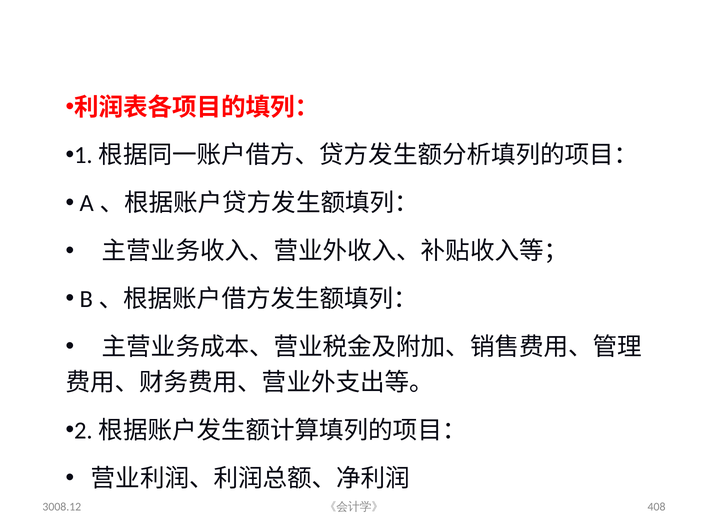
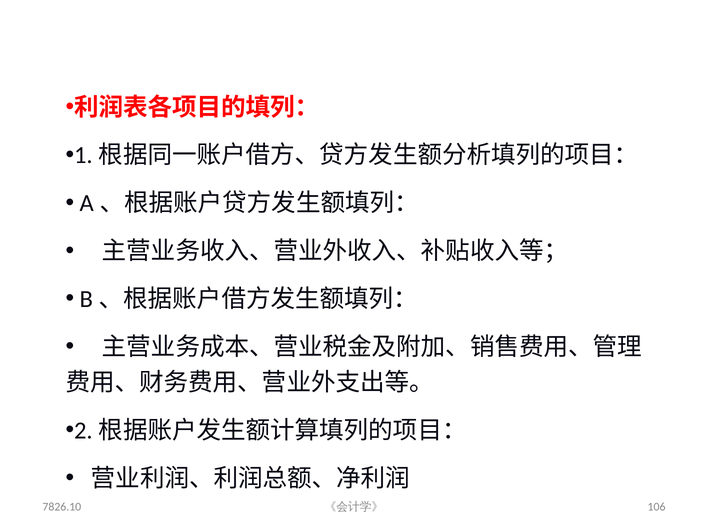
3008.12: 3008.12 -> 7826.10
408: 408 -> 106
